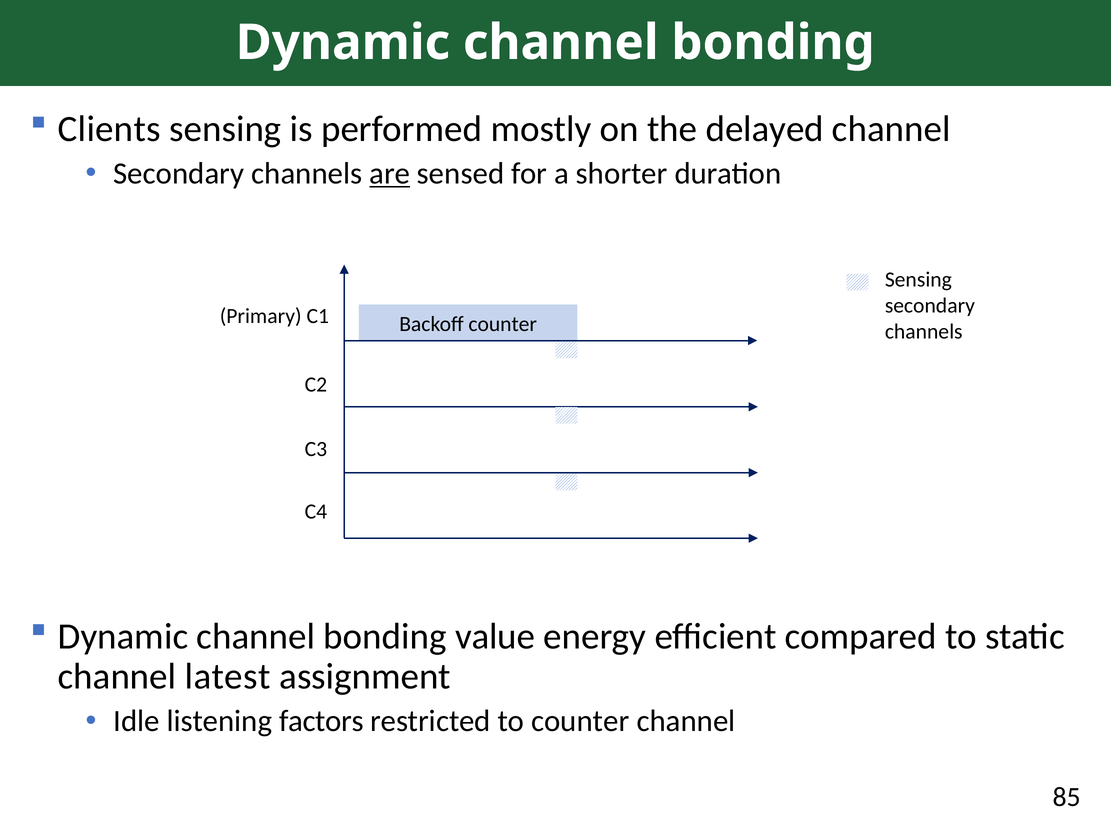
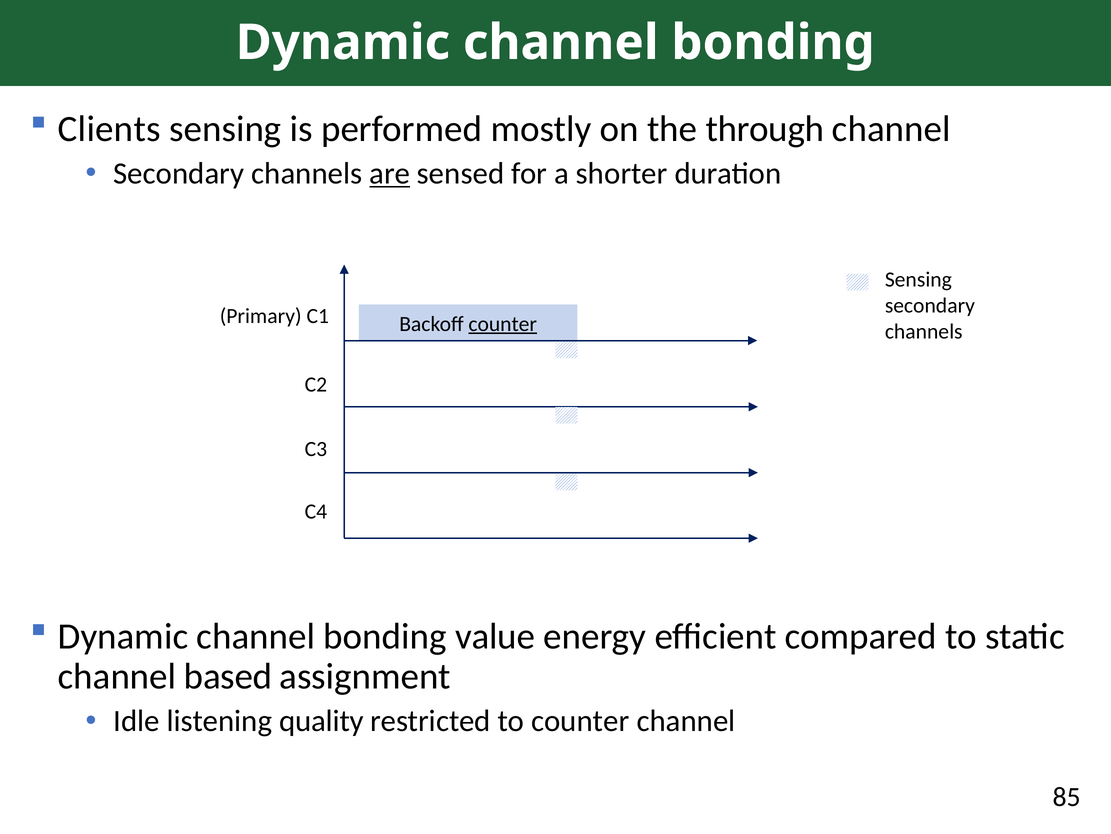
delayed: delayed -> through
counter at (503, 324) underline: none -> present
latest: latest -> based
factors: factors -> quality
